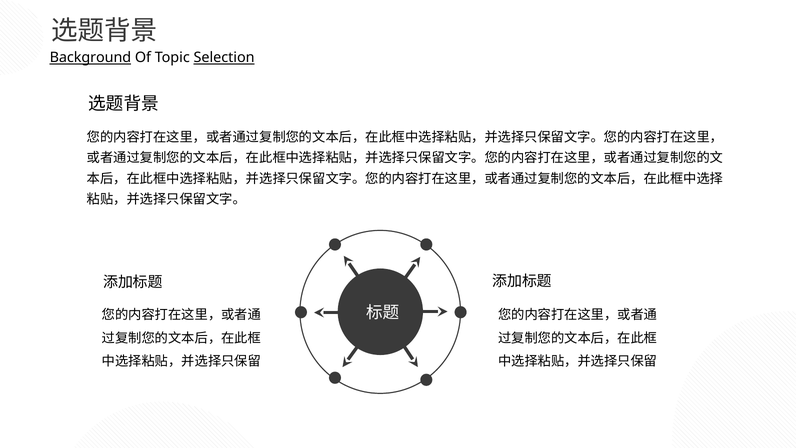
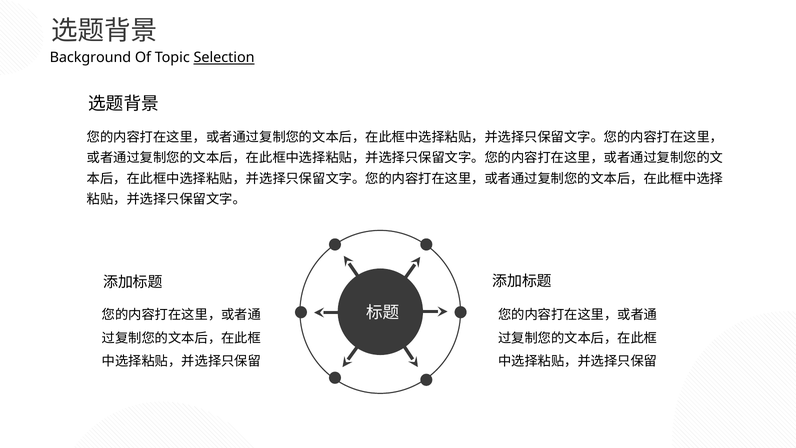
Background underline: present -> none
